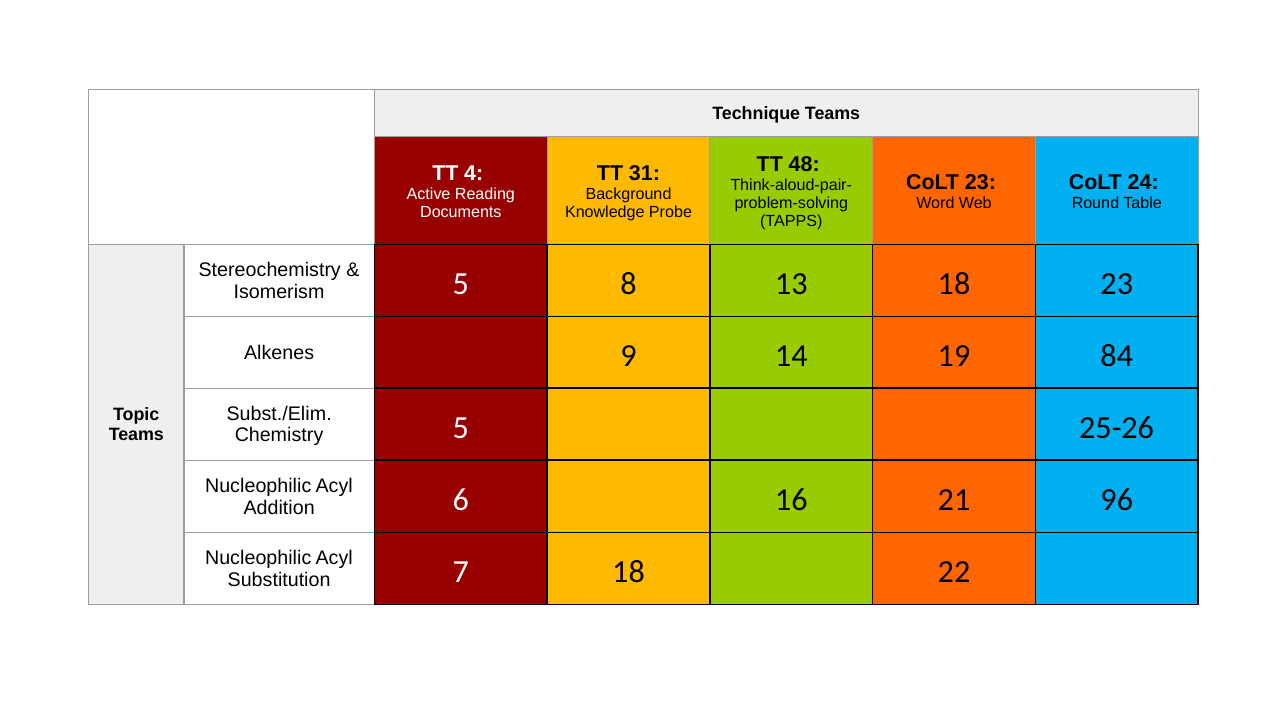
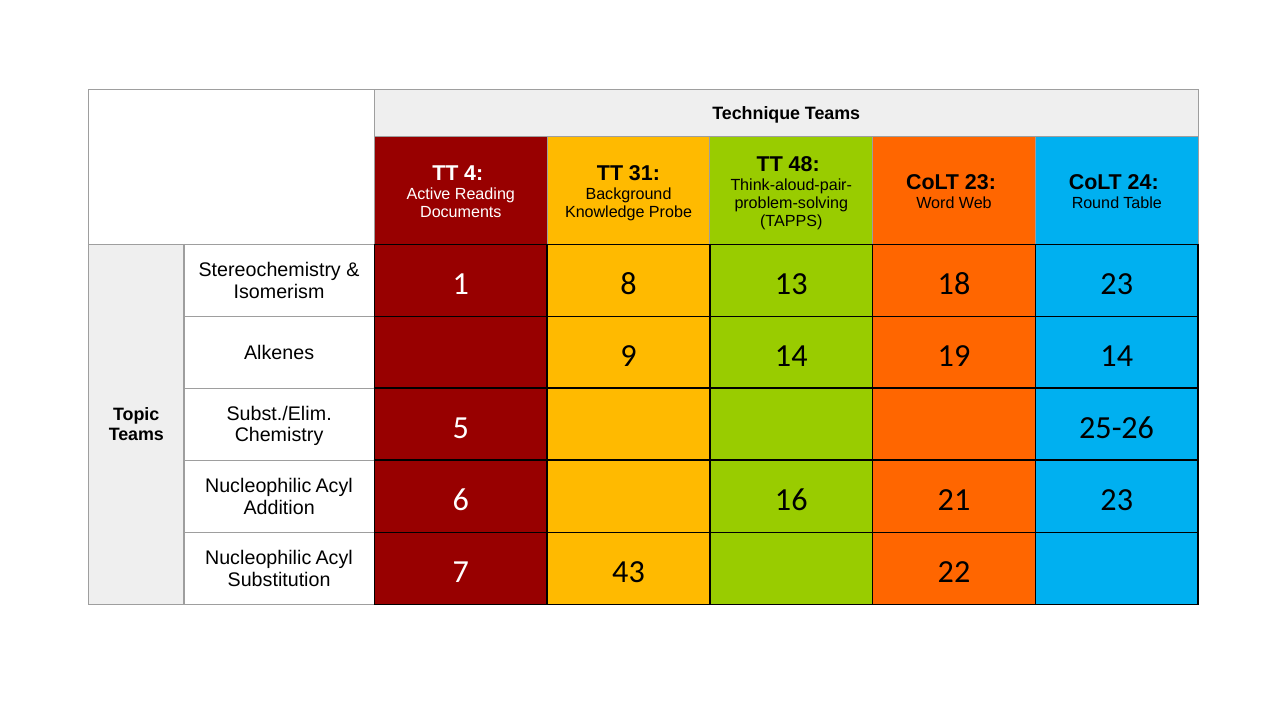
Isomerism 5: 5 -> 1
19 84: 84 -> 14
21 96: 96 -> 23
7 18: 18 -> 43
